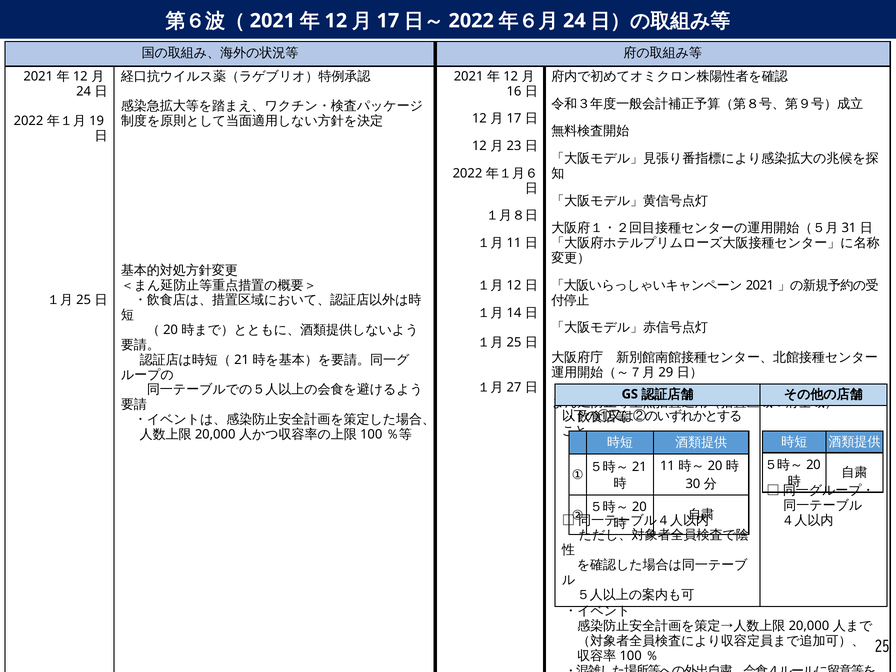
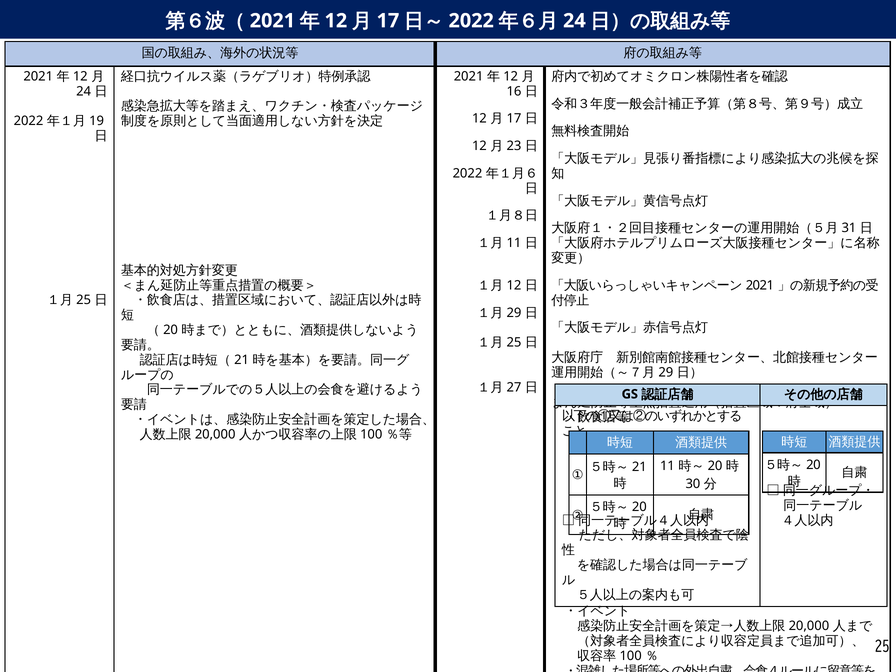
14: 14 -> 29
